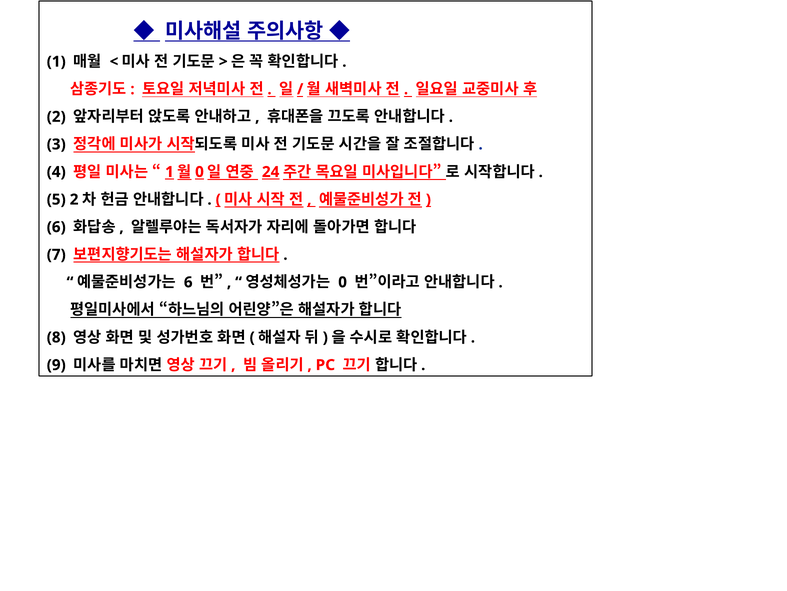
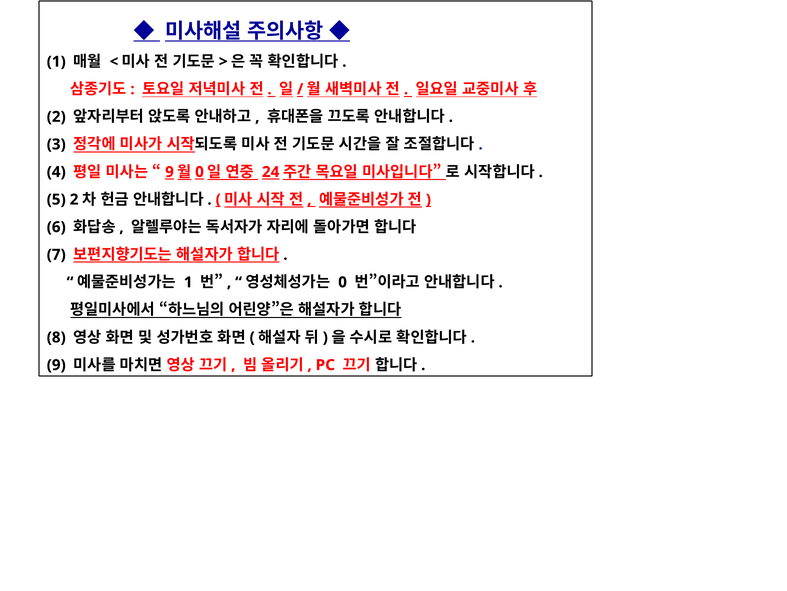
1 at (169, 172): 1 -> 9
6 at (188, 282): 6 -> 1
